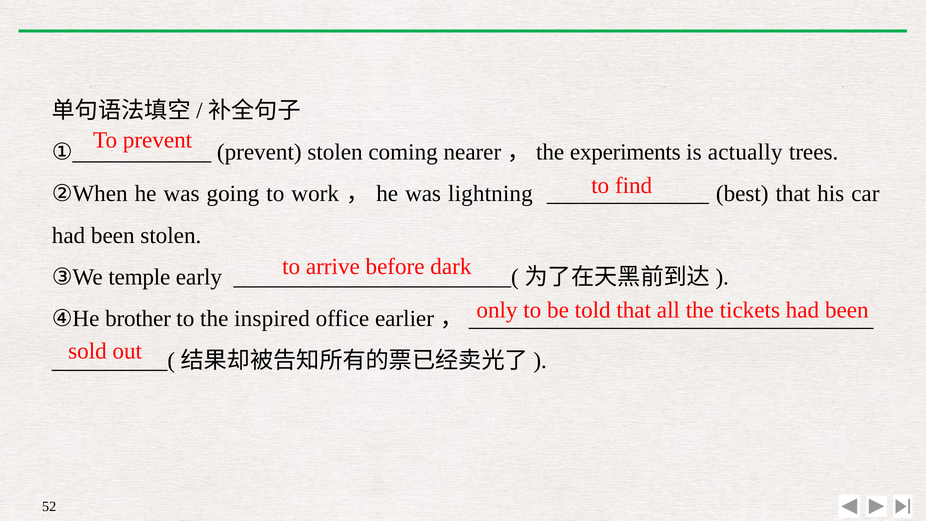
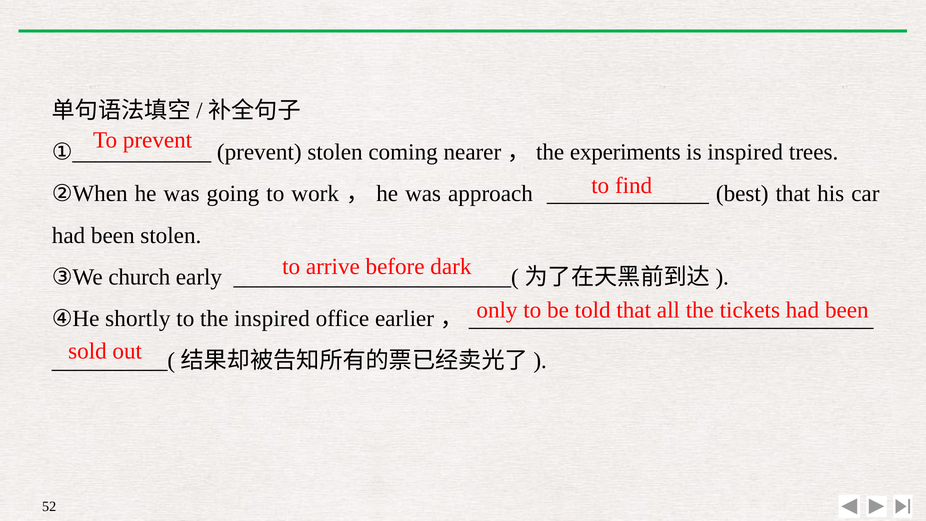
is actually: actually -> inspired
lightning: lightning -> approach
temple: temple -> church
brother: brother -> shortly
